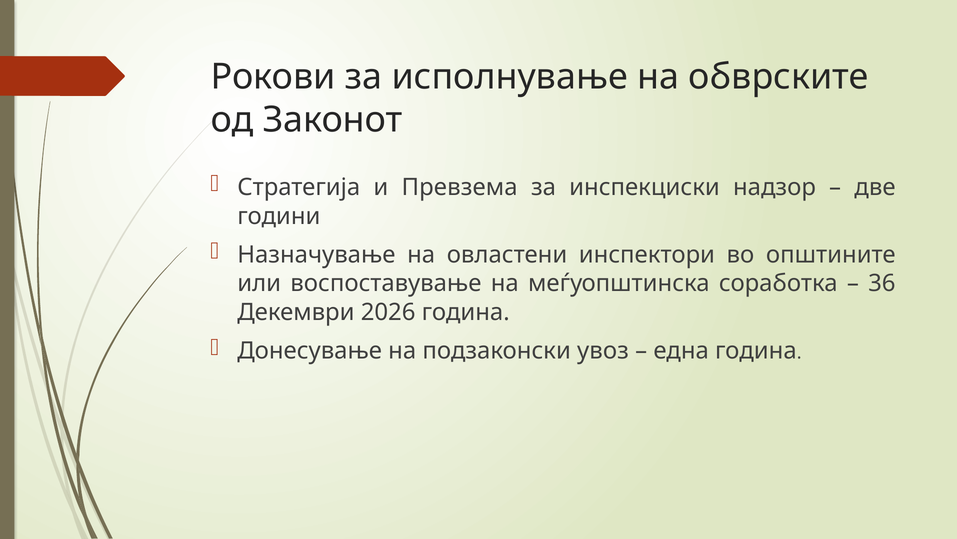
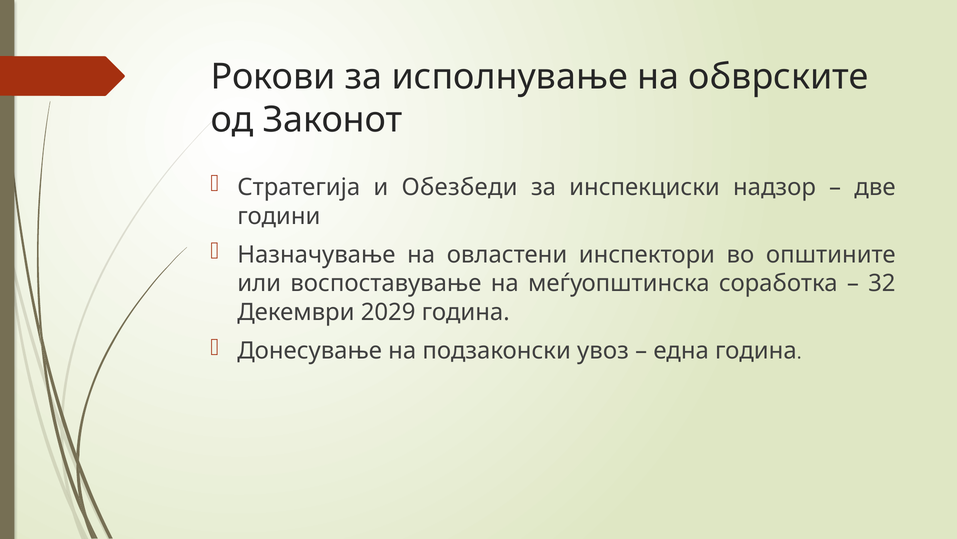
Превзема: Превзема -> Обезбеди
36: 36 -> 32
2026: 2026 -> 2029
